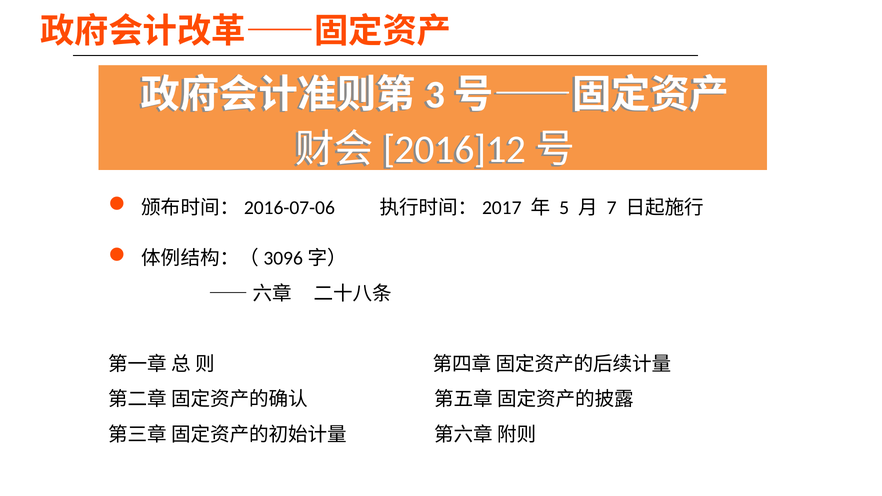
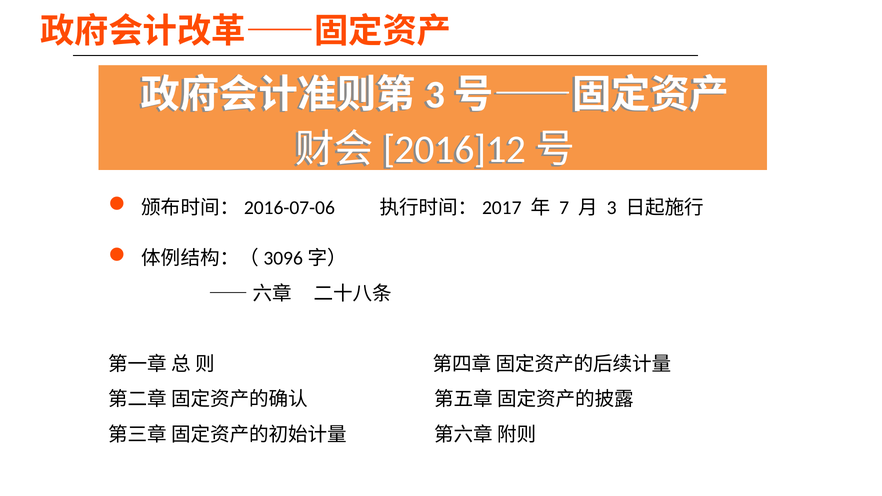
5: 5 -> 7
7: 7 -> 3
